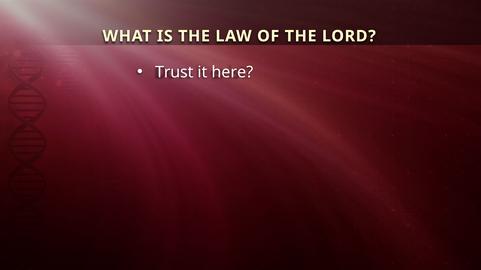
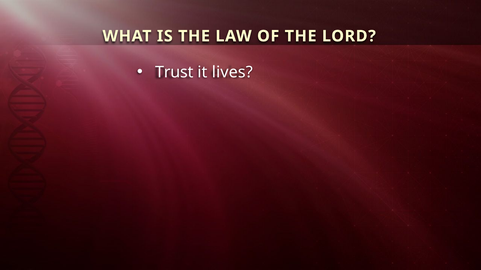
here: here -> lives
